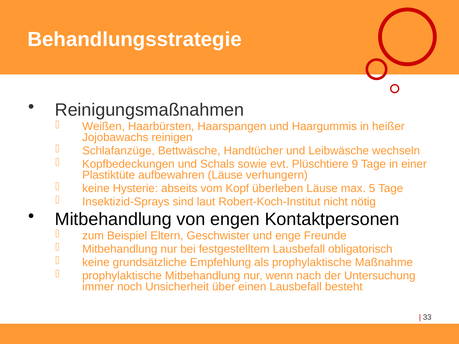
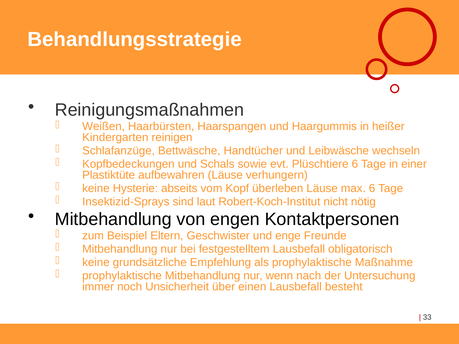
Jojobawachs: Jojobawachs -> Kindergarten
Plüschtiere 9: 9 -> 6
max 5: 5 -> 6
